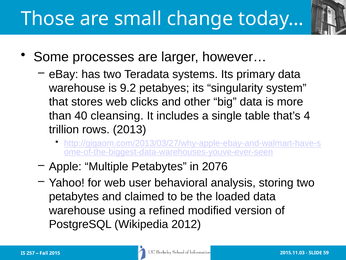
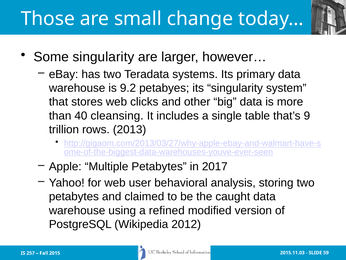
Some processes: processes -> singularity
4: 4 -> 9
2076: 2076 -> 2017
loaded: loaded -> caught
